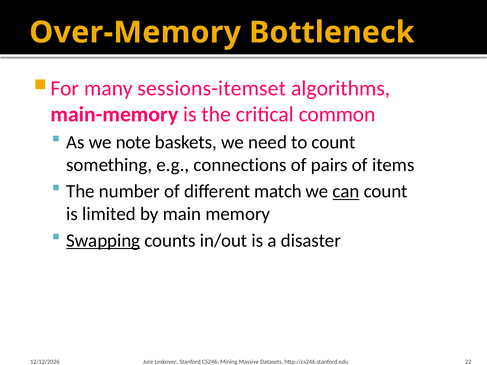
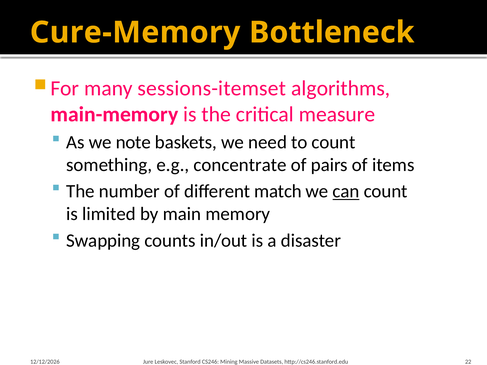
Over-Memory: Over-Memory -> Cure-Memory
common: common -> measure
connections: connections -> concentrate
Swapping underline: present -> none
